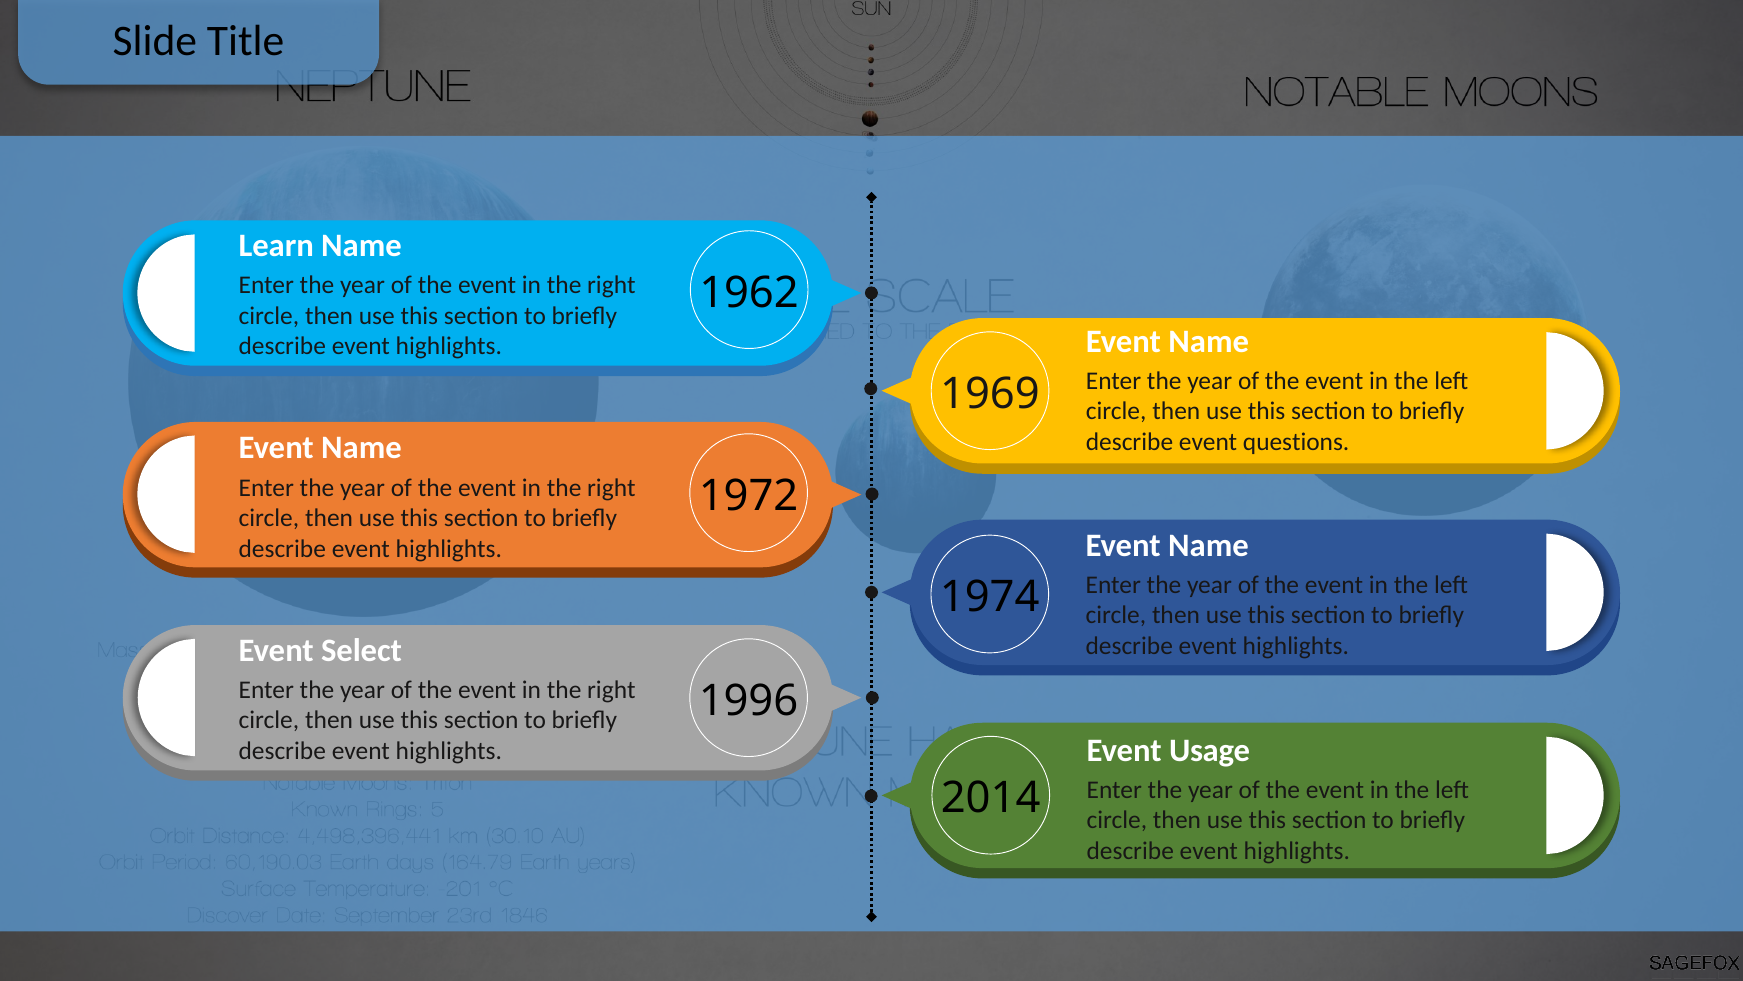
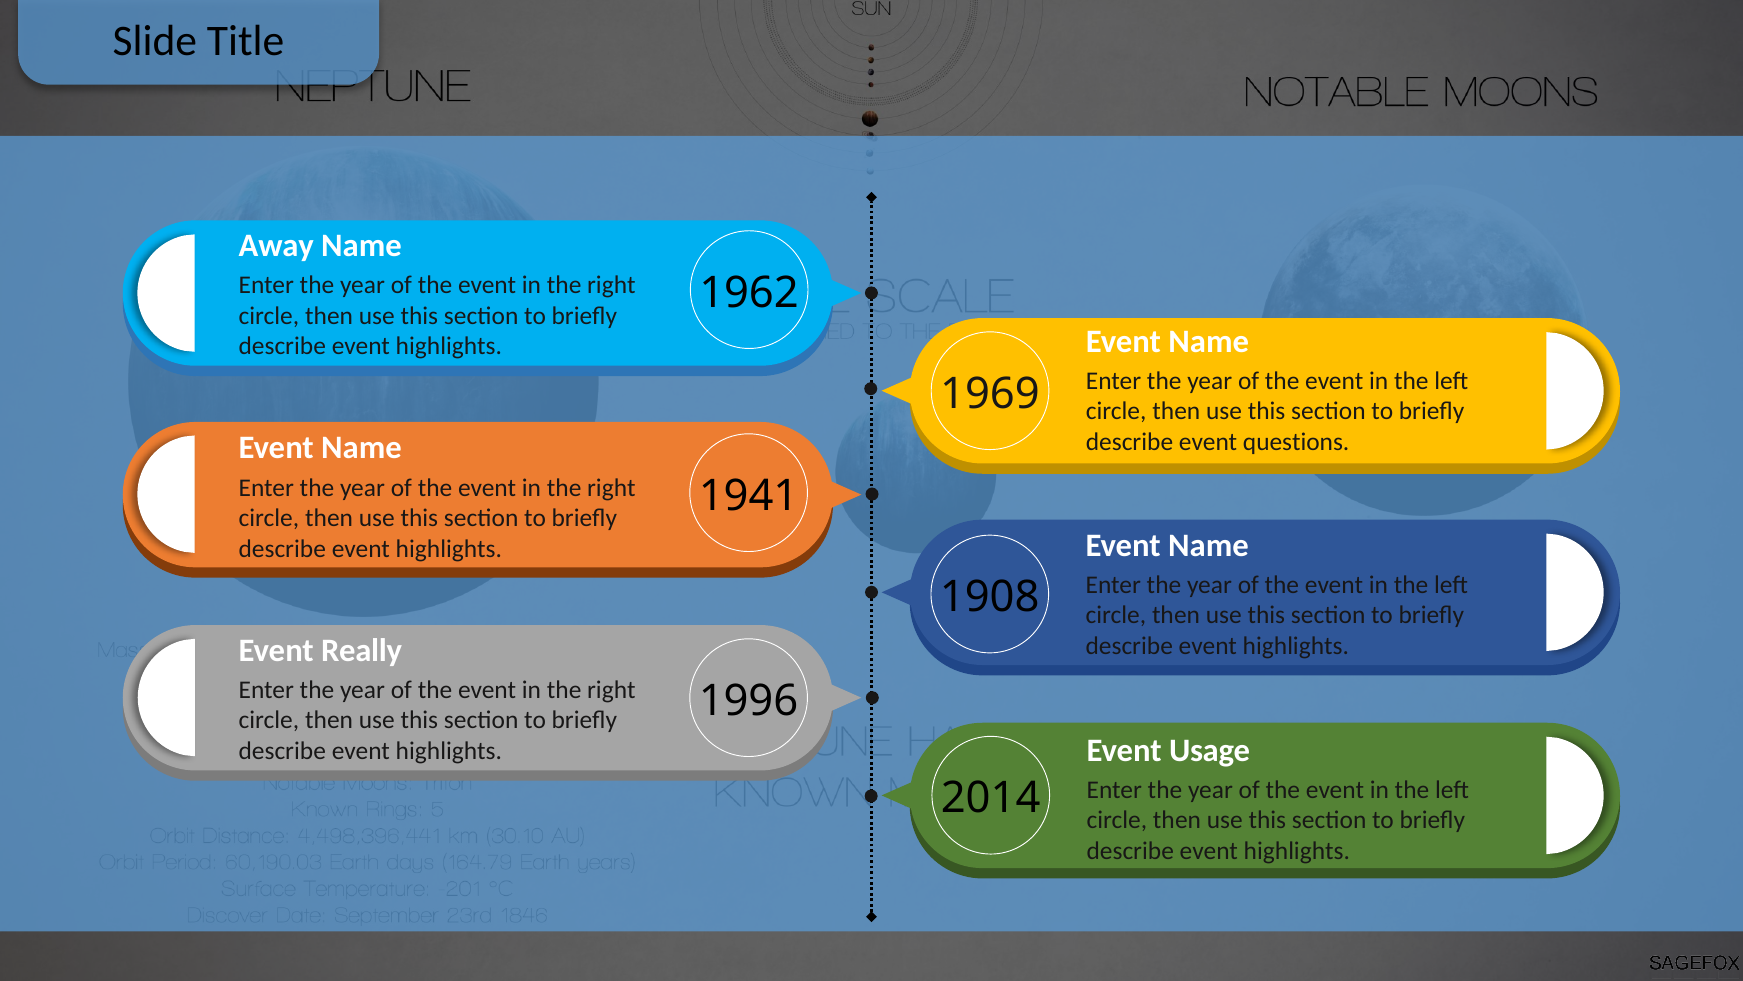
Learn: Learn -> Away
1972: 1972 -> 1941
1974: 1974 -> 1908
Select: Select -> Really
